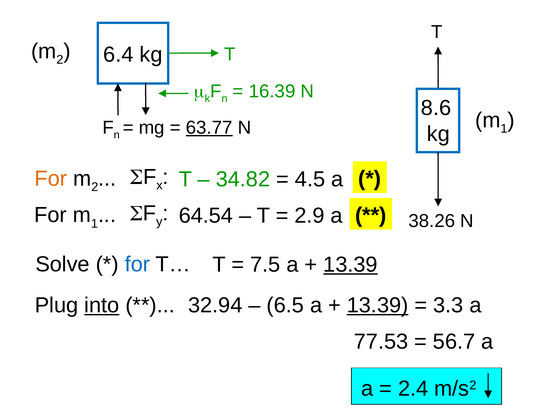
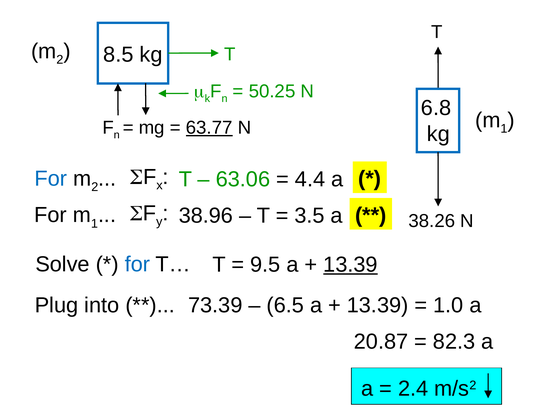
6.4: 6.4 -> 8.5
16.39: 16.39 -> 50.25
8.6: 8.6 -> 6.8
For at (51, 179) colour: orange -> blue
34.82: 34.82 -> 63.06
4.5: 4.5 -> 4.4
64.54: 64.54 -> 38.96
2.9: 2.9 -> 3.5
7.5: 7.5 -> 9.5
into underline: present -> none
32.94: 32.94 -> 73.39
13.39 at (378, 305) underline: present -> none
3.3: 3.3 -> 1.0
77.53: 77.53 -> 20.87
56.7: 56.7 -> 82.3
